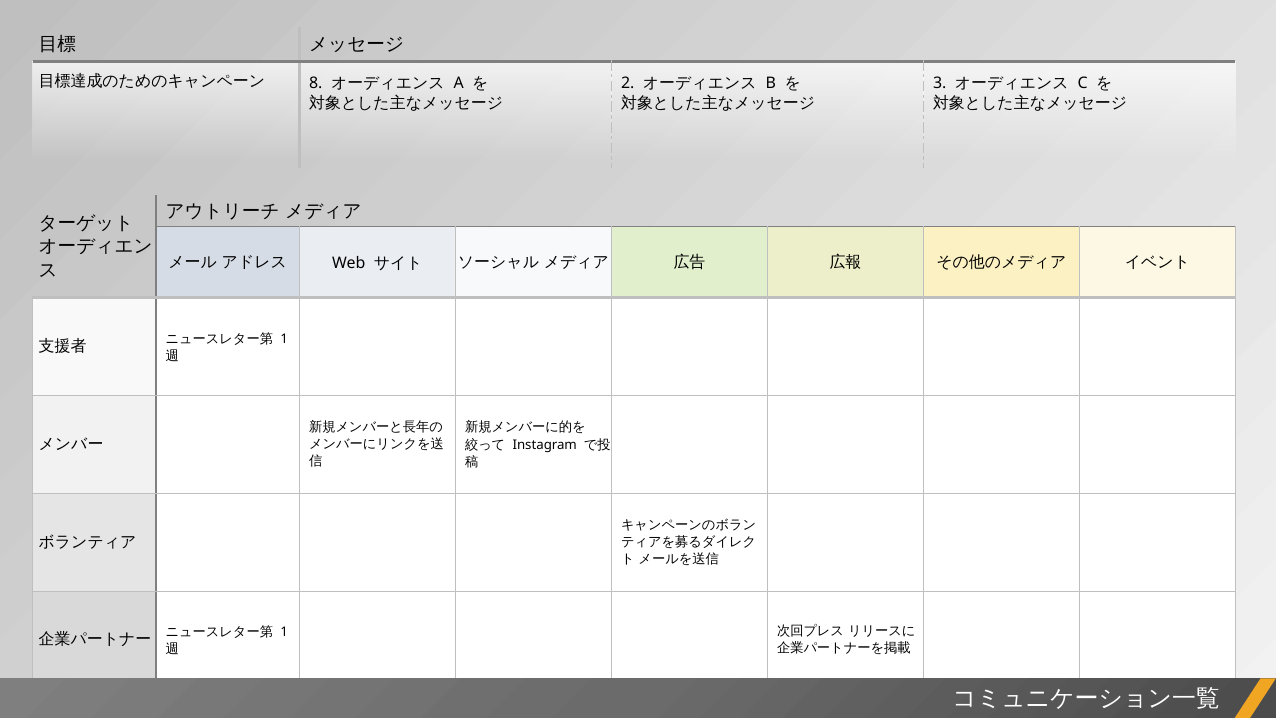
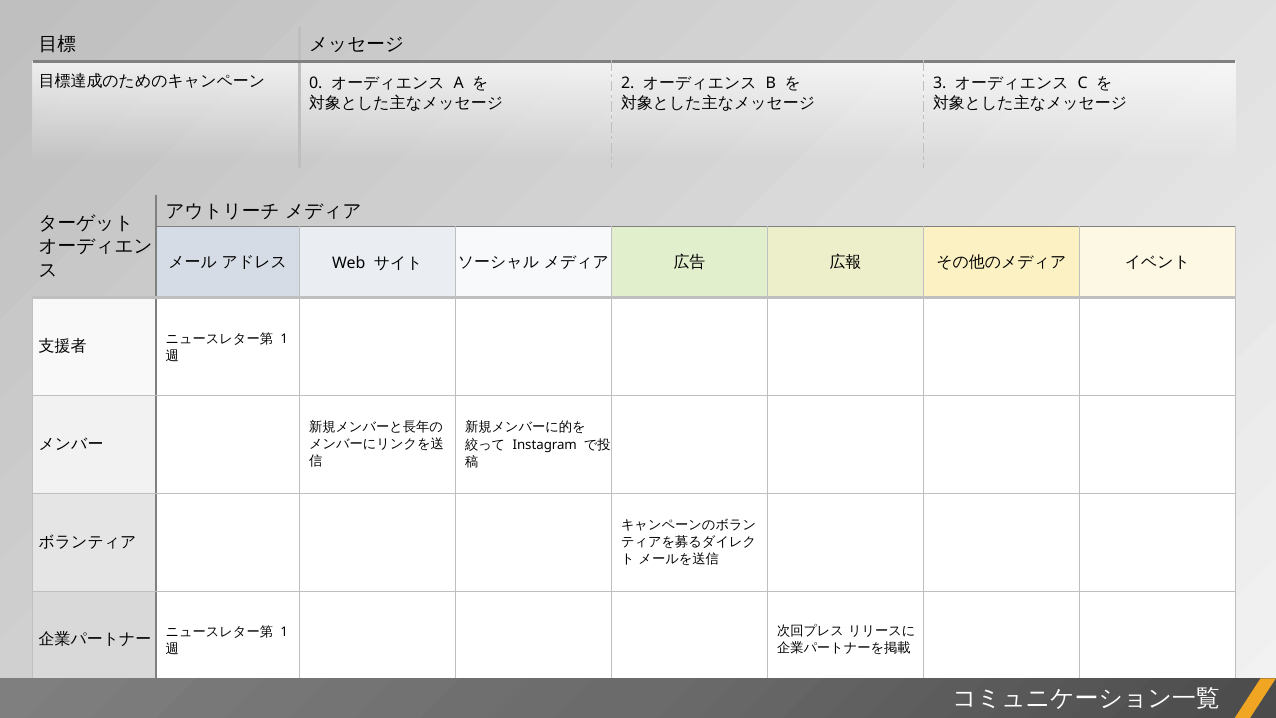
8: 8 -> 0
